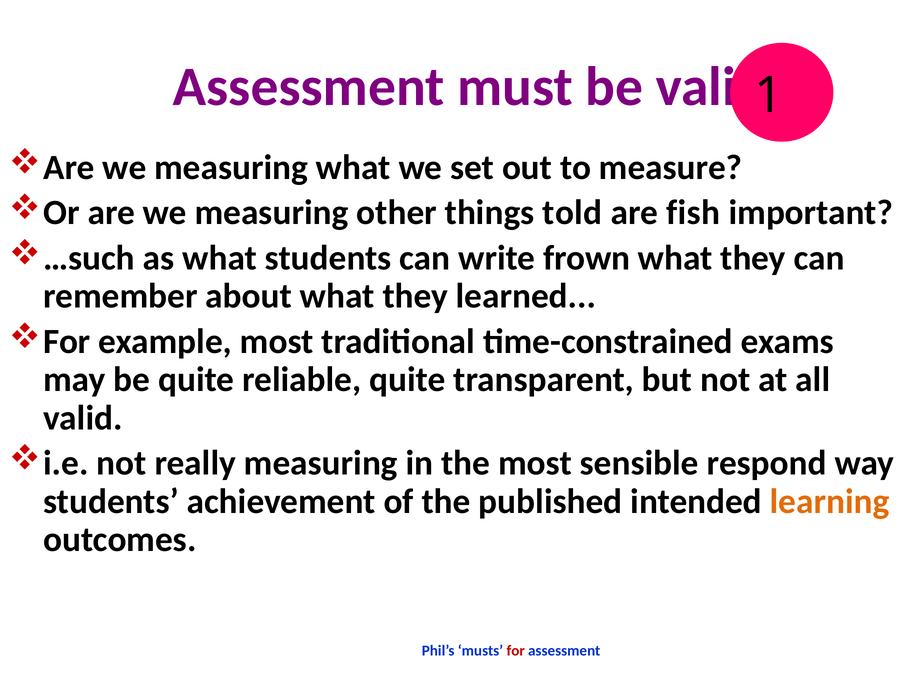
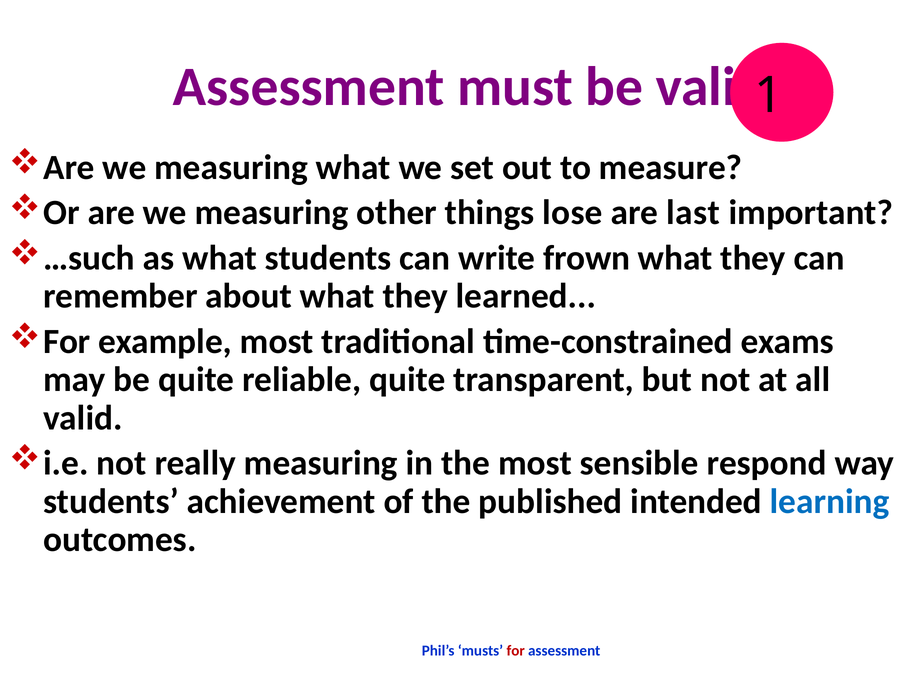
told: told -> lose
fish: fish -> last
learning colour: orange -> blue
